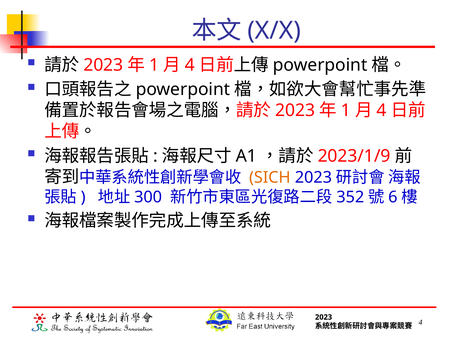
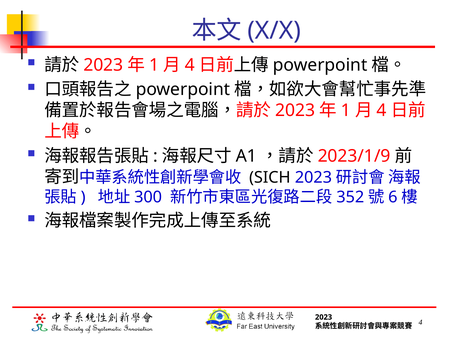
SICH colour: orange -> black
